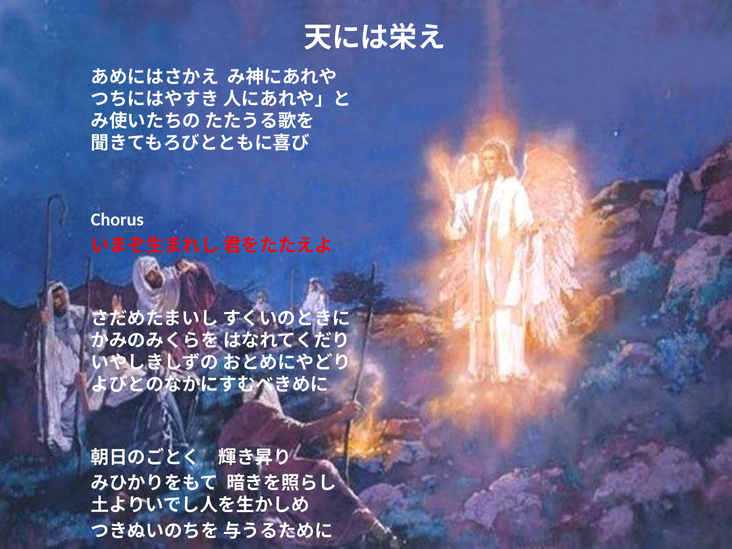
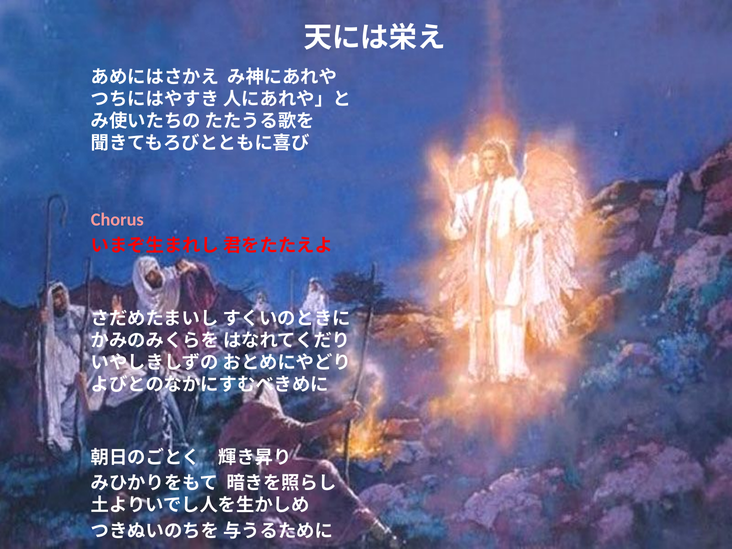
Chorus colour: white -> pink
